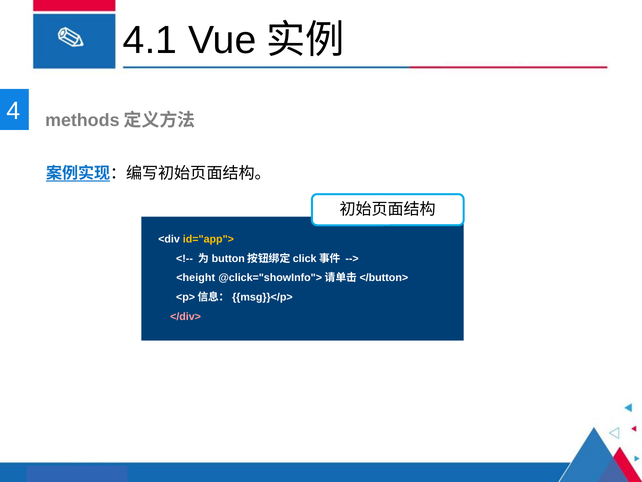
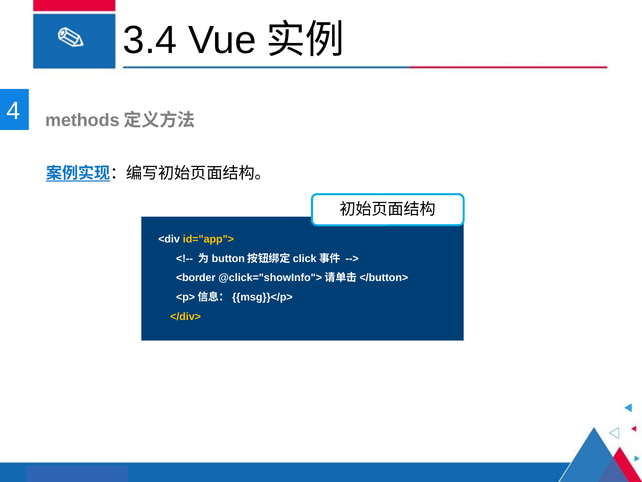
4.1: 4.1 -> 3.4
<height: <height -> <border
</div> colour: pink -> yellow
